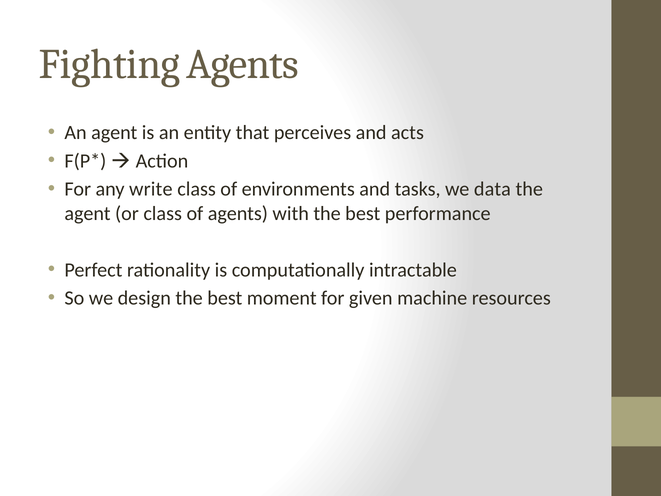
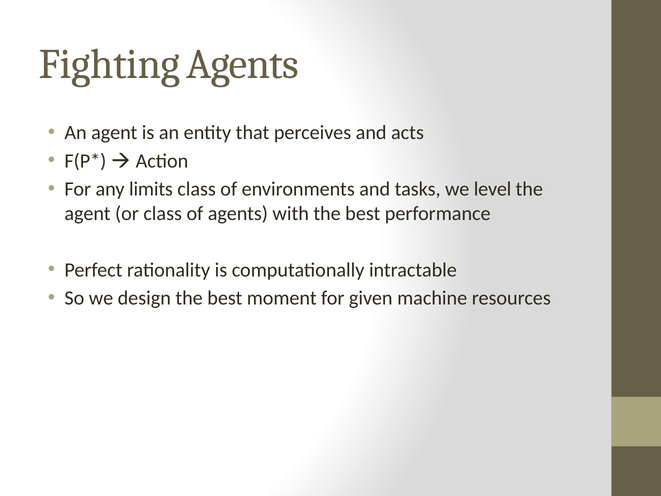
write: write -> limits
data: data -> level
